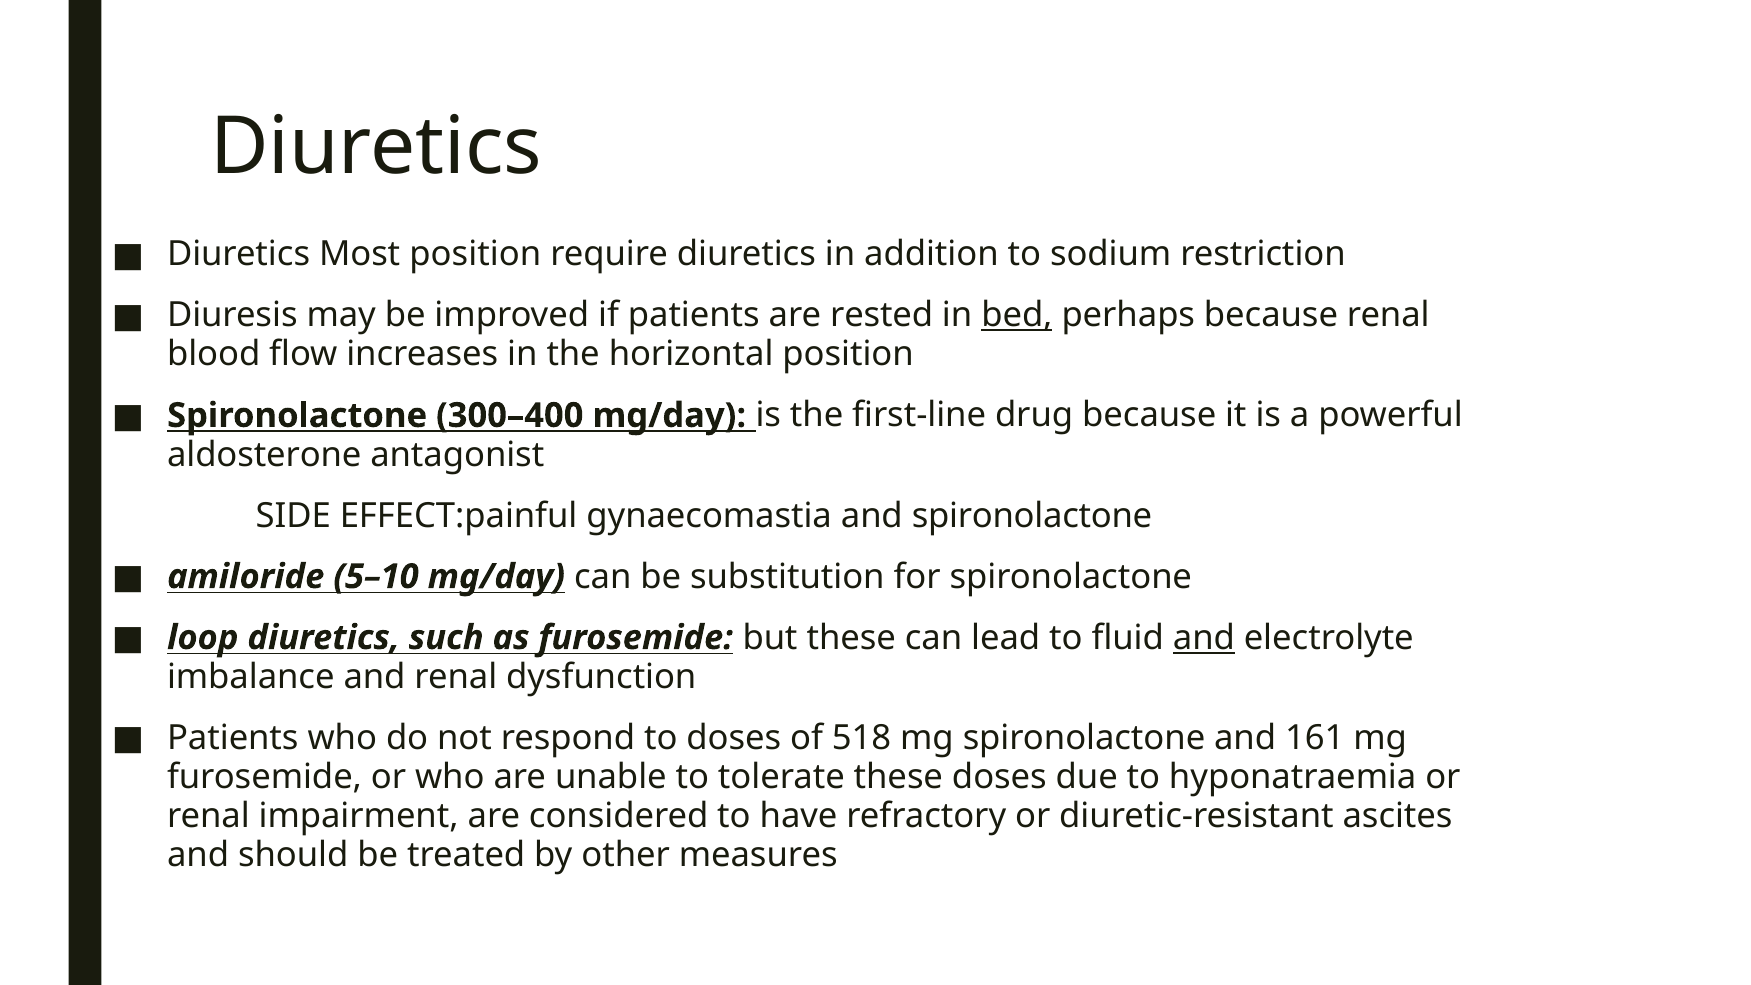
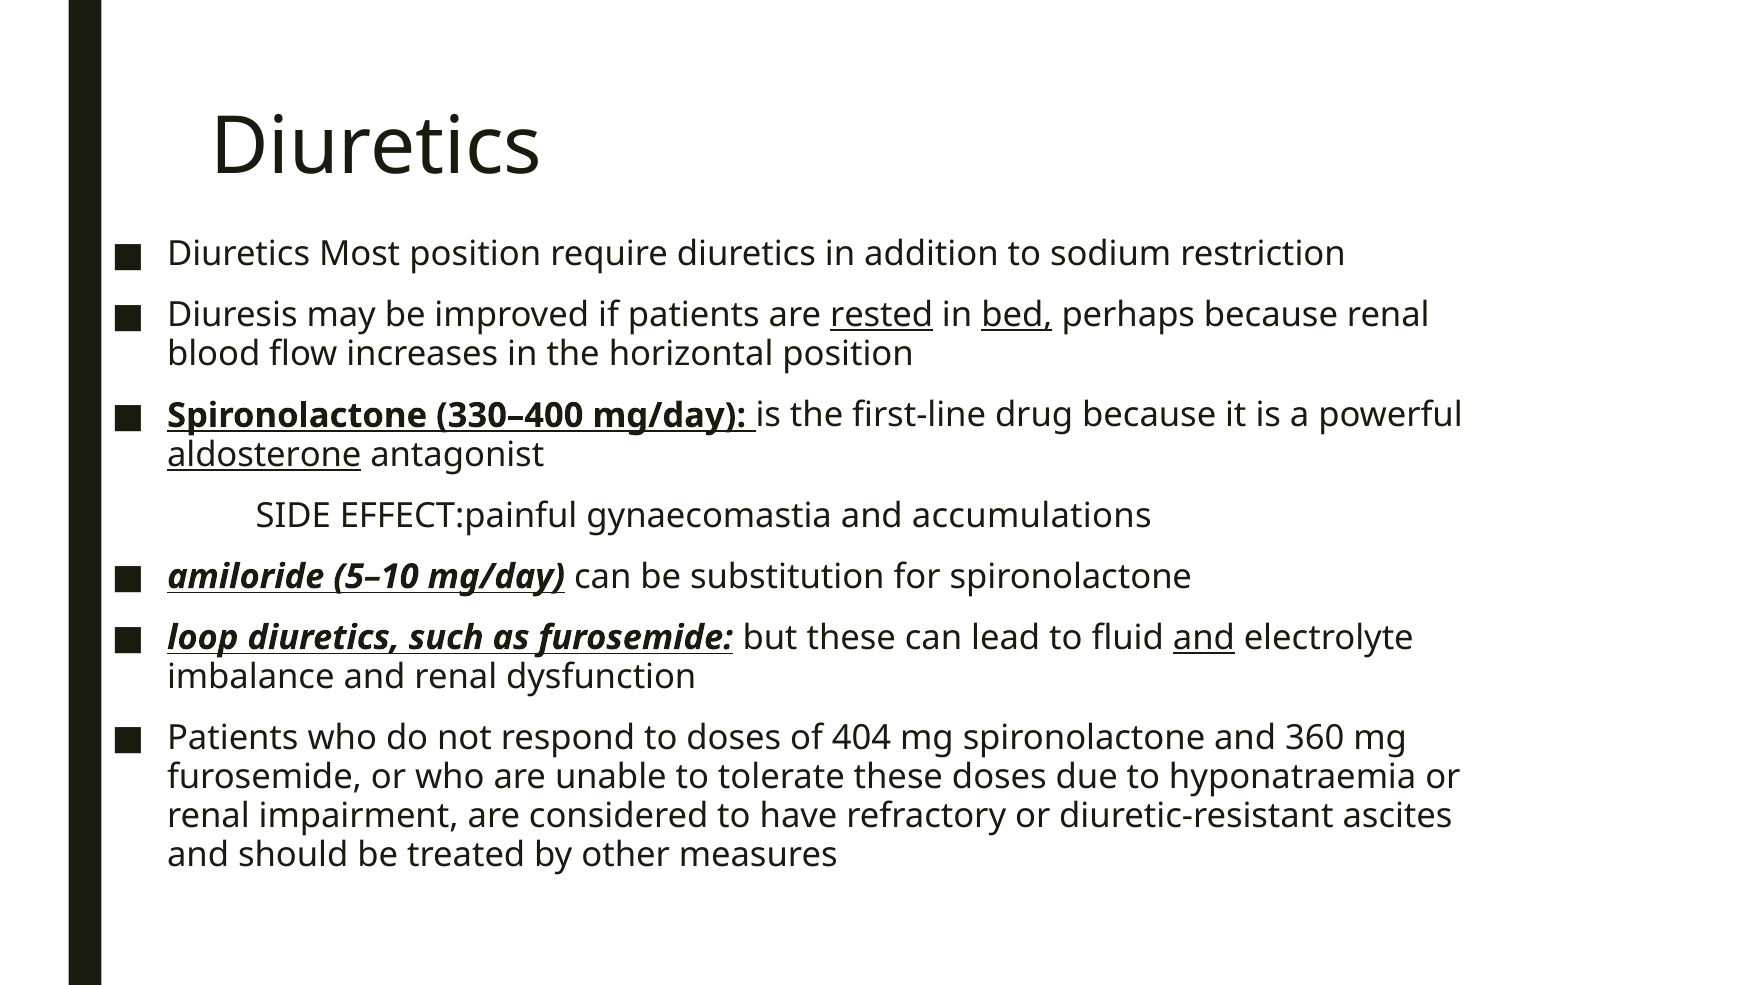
rested underline: none -> present
300–400: 300–400 -> 330–400
aldosterone underline: none -> present
and spironolactone: spironolactone -> accumulations
518: 518 -> 404
161: 161 -> 360
